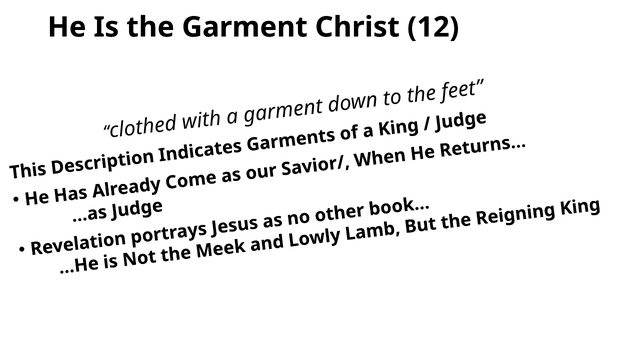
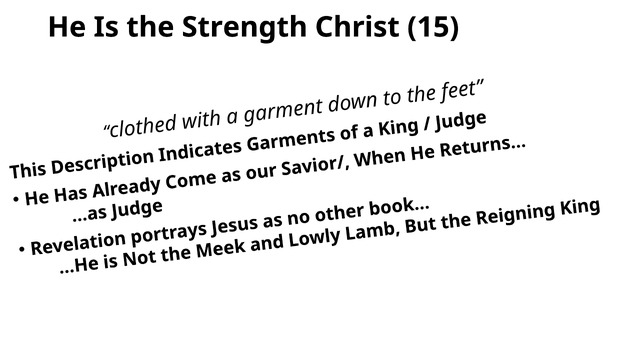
Garment: Garment -> Strength
12: 12 -> 15
